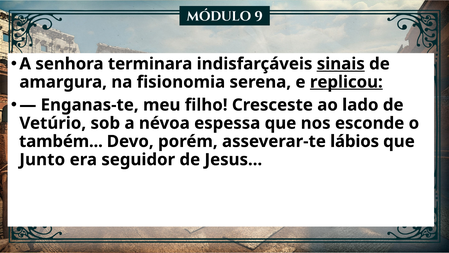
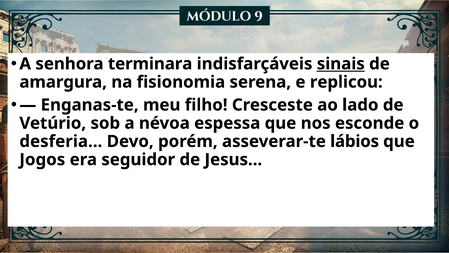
replicou underline: present -> none
também: também -> desferia
Junto: Junto -> Jogos
